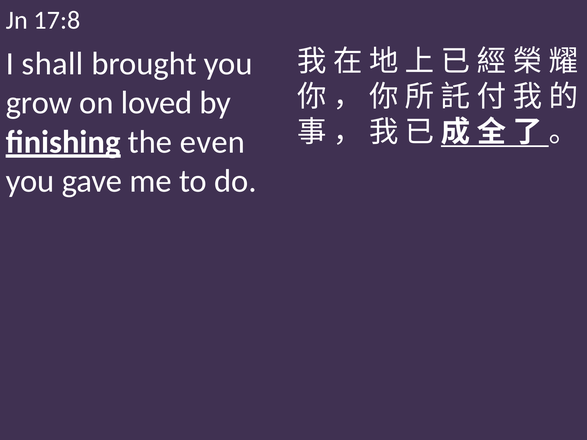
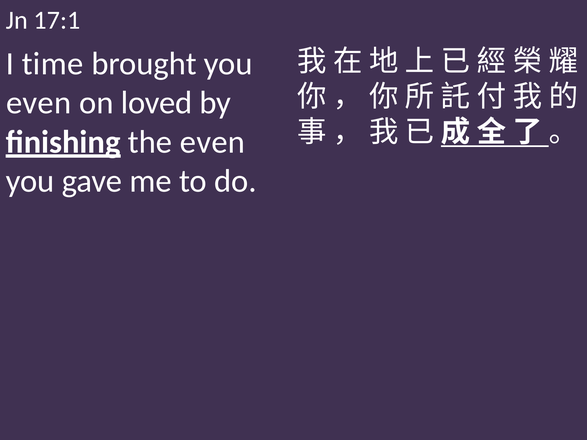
17:8: 17:8 -> 17:1
shall: shall -> time
grow at (39, 103): grow -> even
